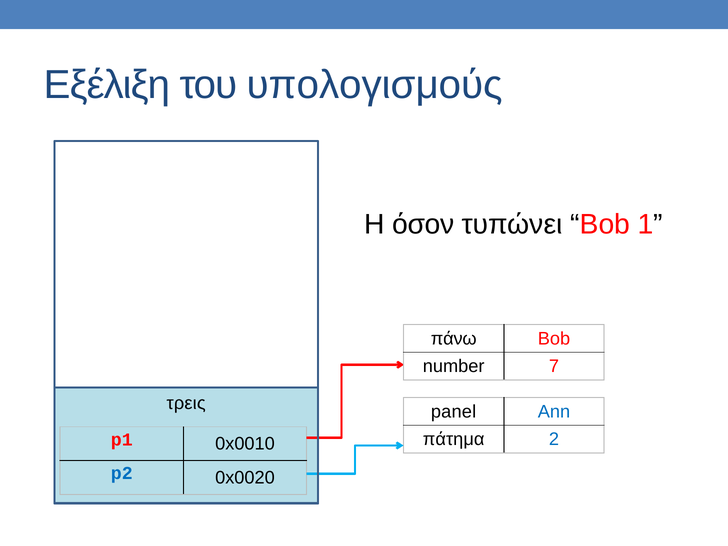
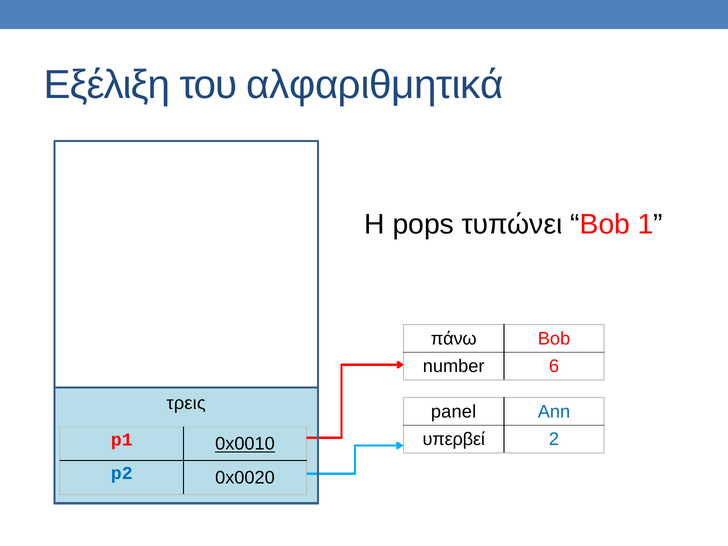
υπολογισμούς: υπολογισμούς -> αλφαριθμητικά
όσον: όσον -> pops
7: 7 -> 6
πάτημα: πάτημα -> υπερβεί
0x0010 underline: none -> present
